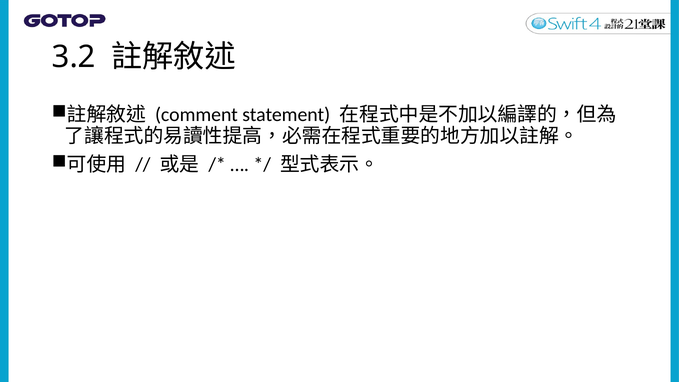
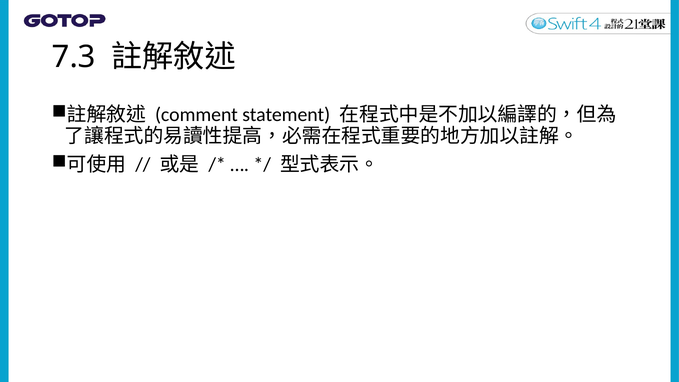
3.2: 3.2 -> 7.3
